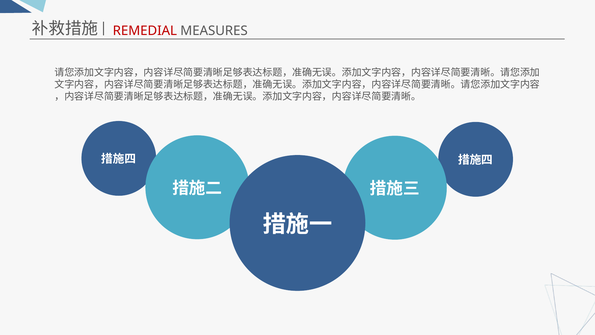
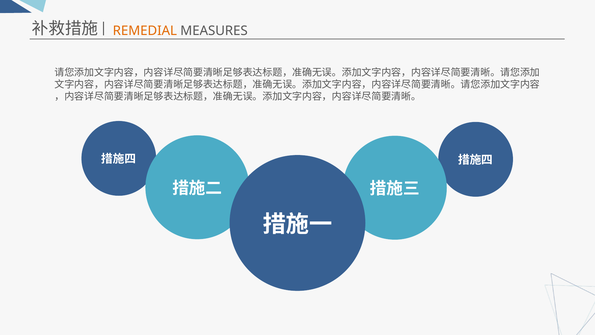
REMEDIAL colour: red -> orange
